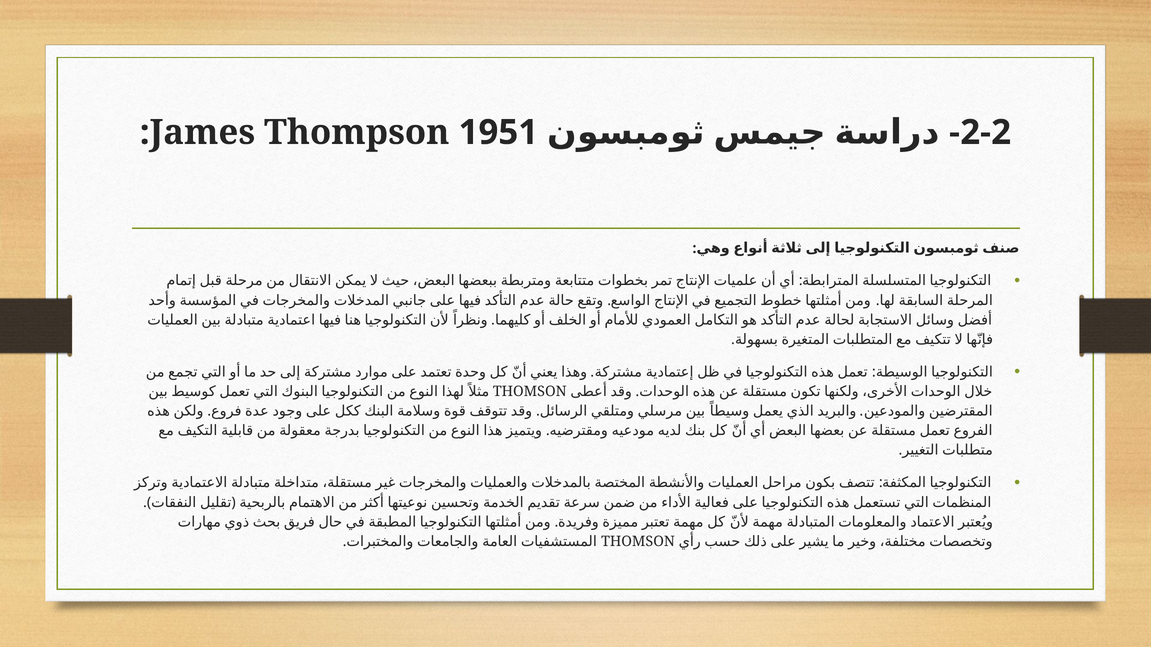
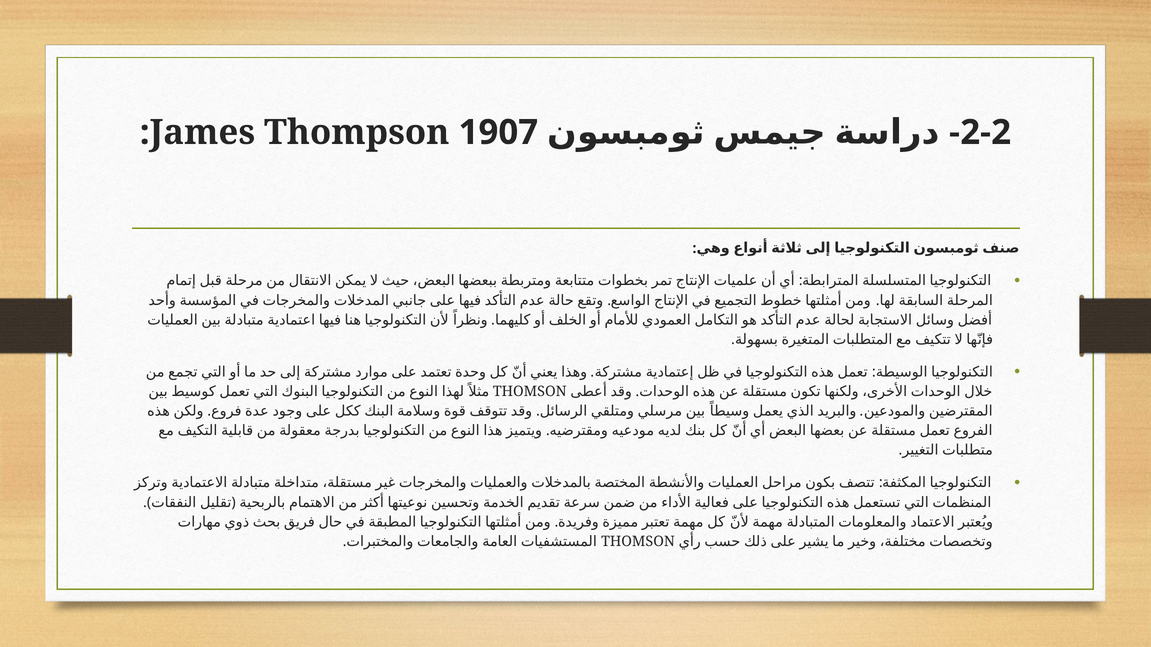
1951: 1951 -> 1907
